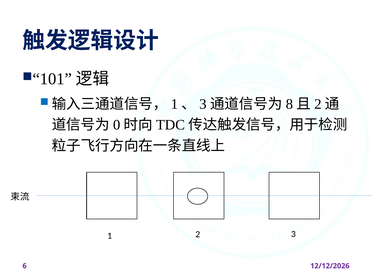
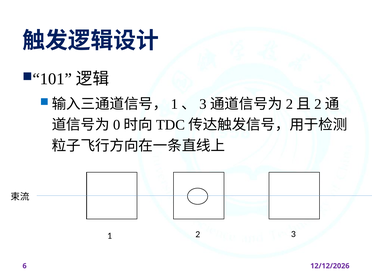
8 at (289, 104): 8 -> 2
